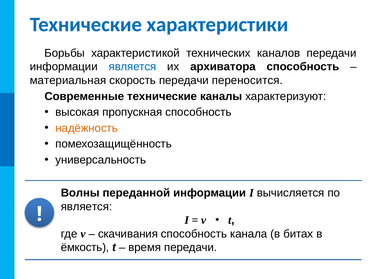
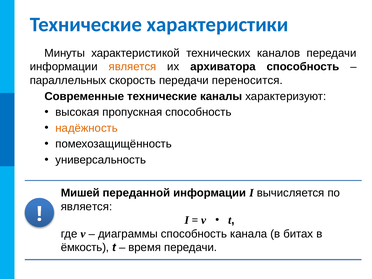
Борьбы: Борьбы -> Минуты
является at (133, 67) colour: blue -> orange
материальная: материальная -> параллельных
Волны: Волны -> Мишей
скачивания: скачивания -> диаграммы
